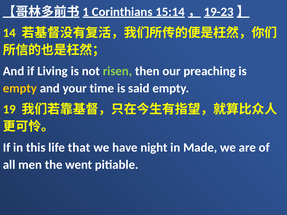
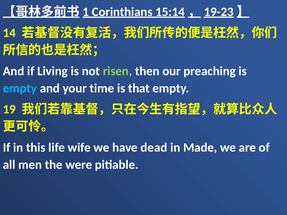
empty at (20, 88) colour: yellow -> light blue
said: said -> that
that: that -> wife
night: night -> dead
went: went -> were
